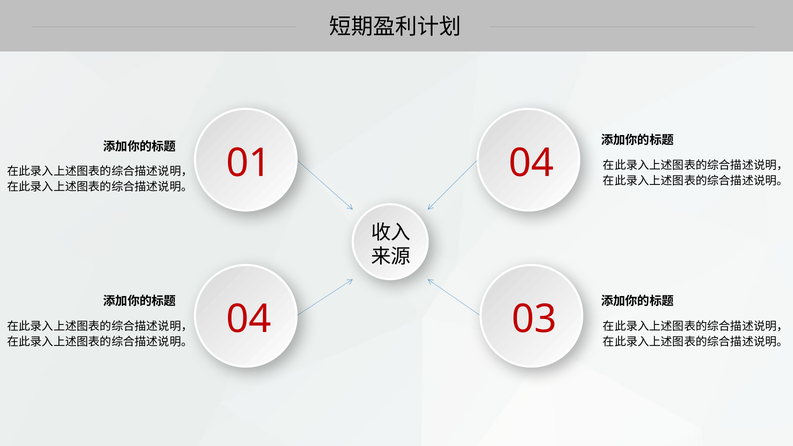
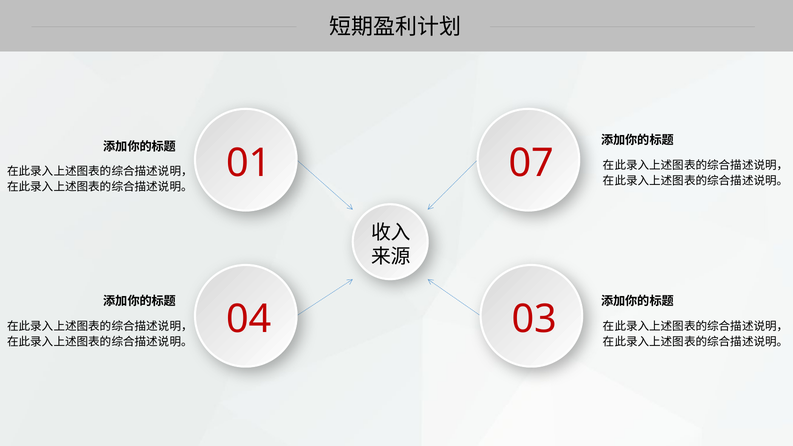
01 04: 04 -> 07
